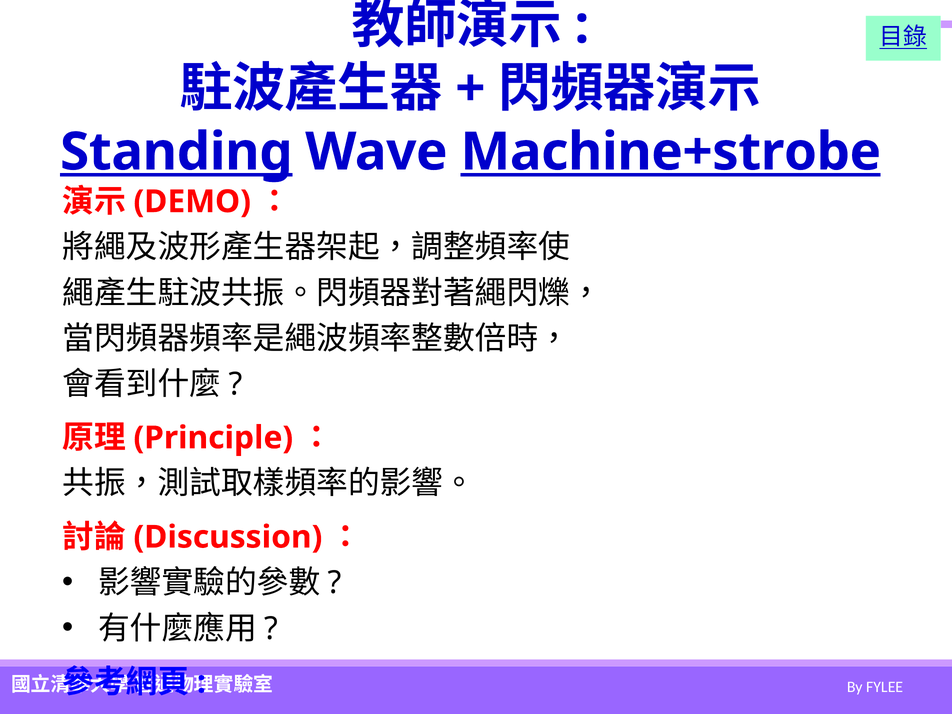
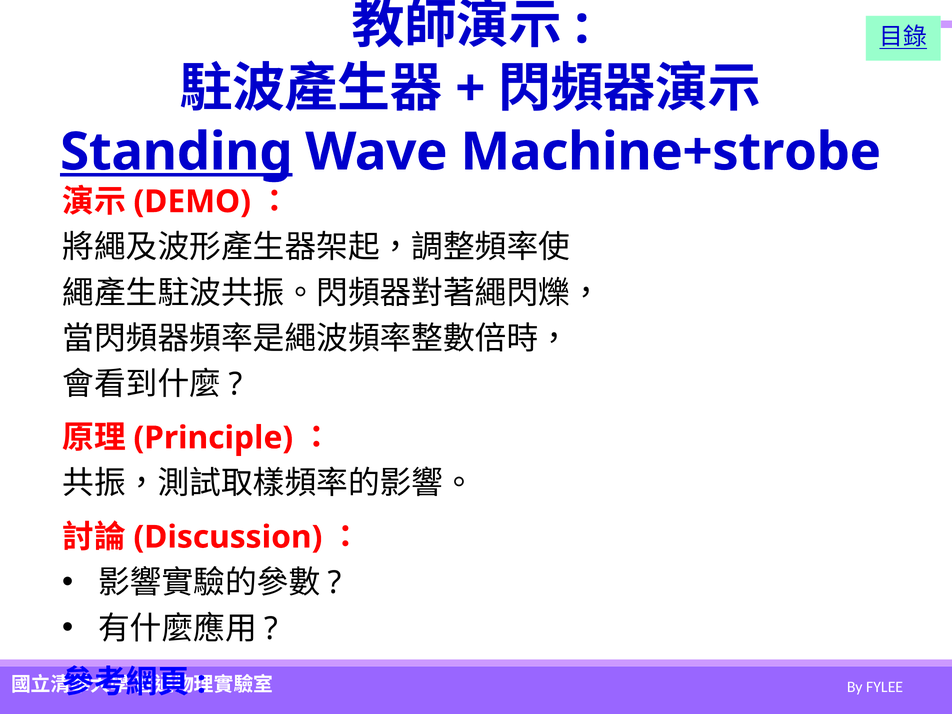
Machine+strobe underline: present -> none
